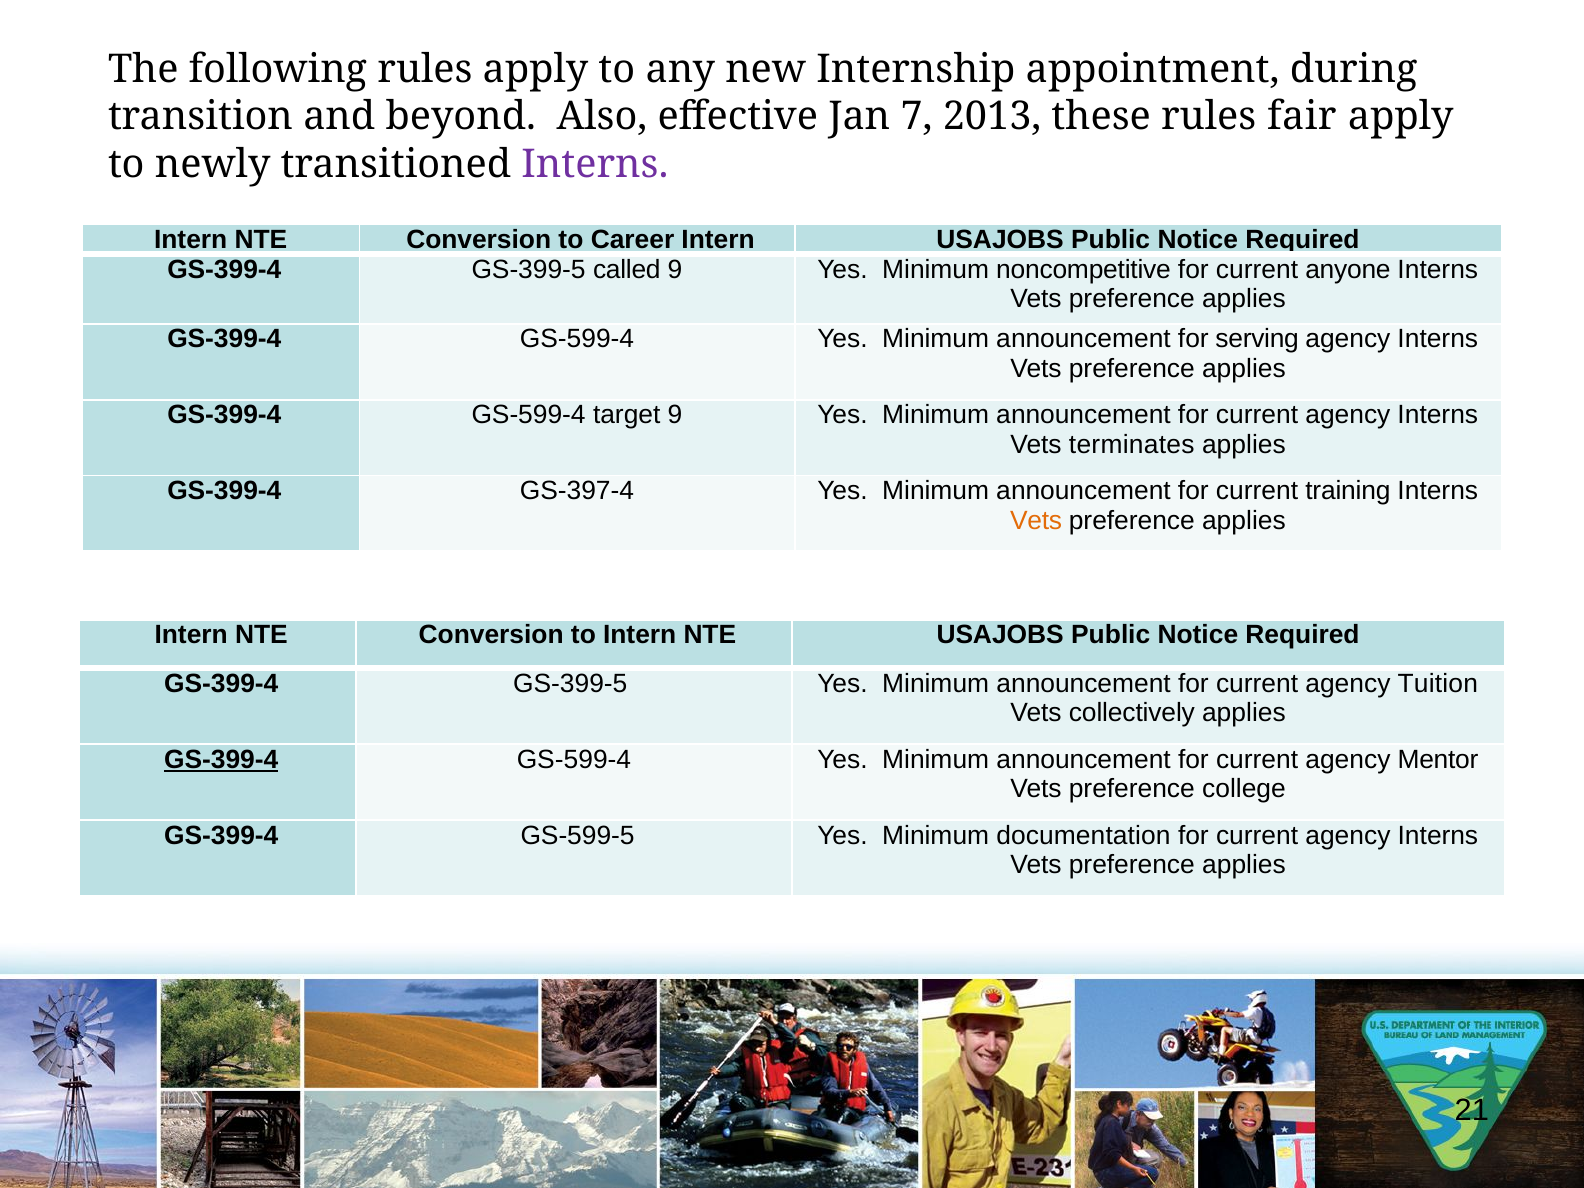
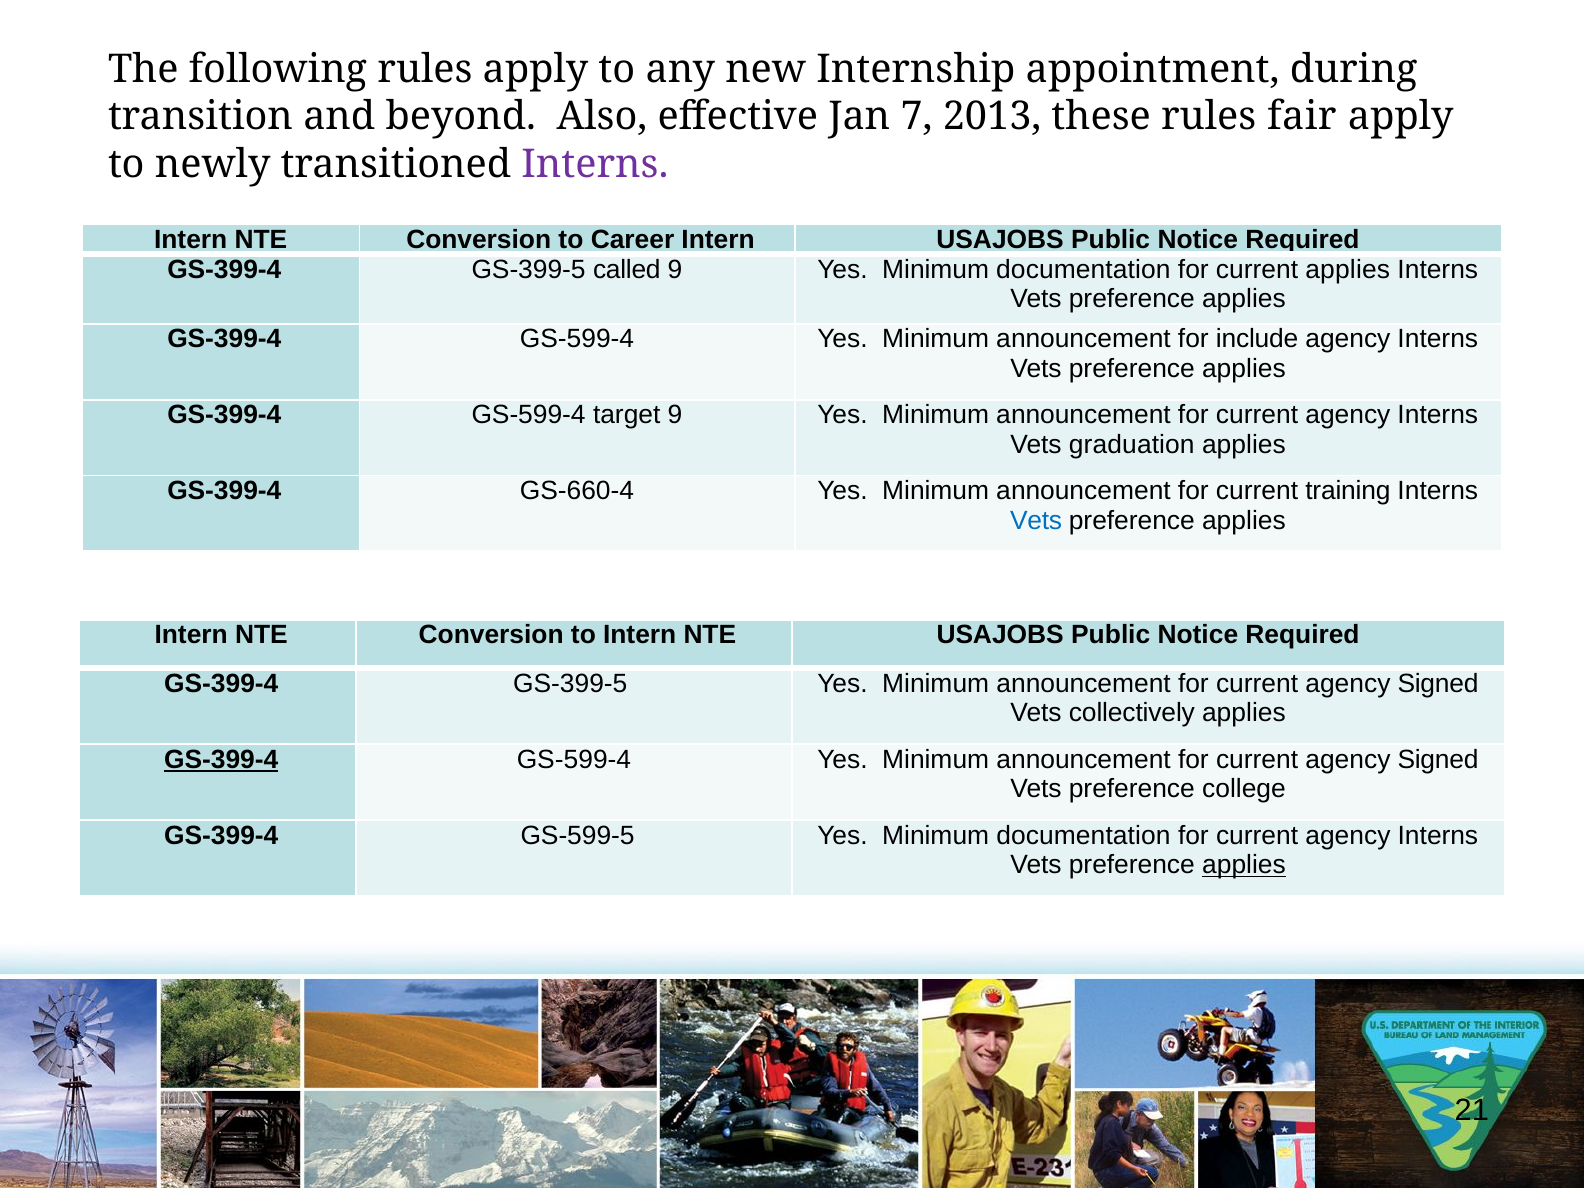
9 Yes Minimum noncompetitive: noncompetitive -> documentation
current anyone: anyone -> applies
serving: serving -> include
terminates: terminates -> graduation
GS-397-4: GS-397-4 -> GS-660-4
Vets at (1036, 520) colour: orange -> blue
Tuition at (1438, 684): Tuition -> Signed
Mentor at (1438, 760): Mentor -> Signed
applies at (1244, 865) underline: none -> present
